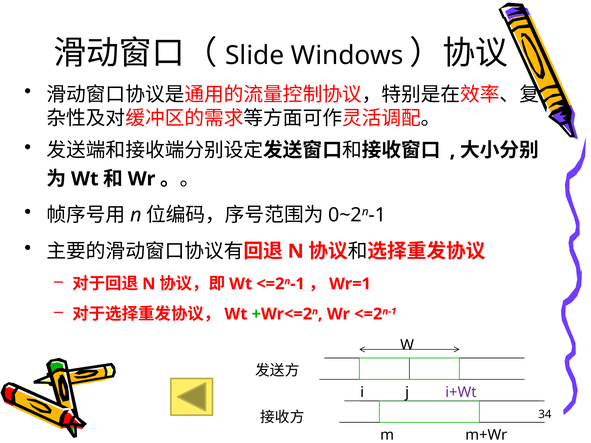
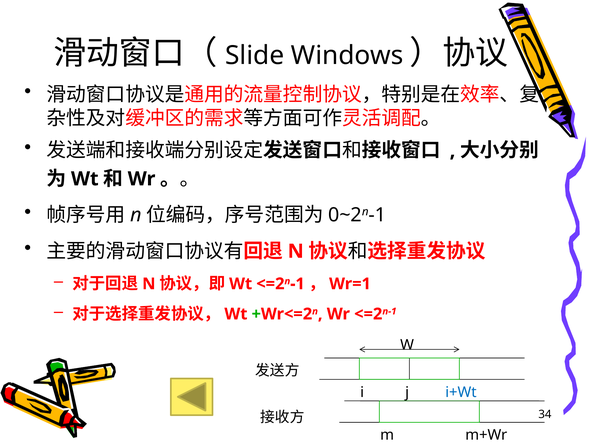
i+Wt colour: purple -> blue
